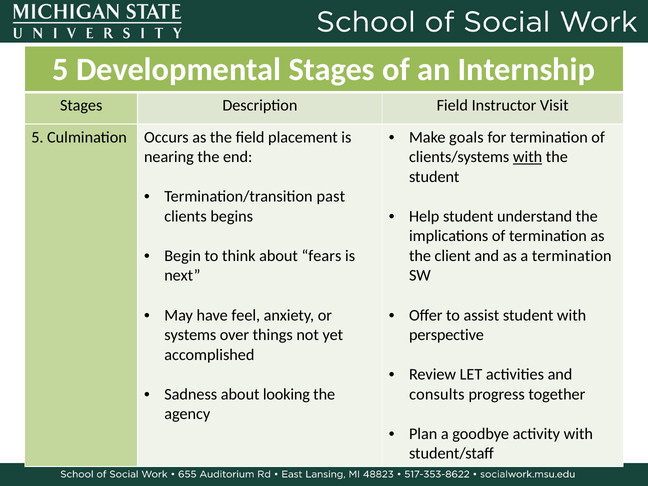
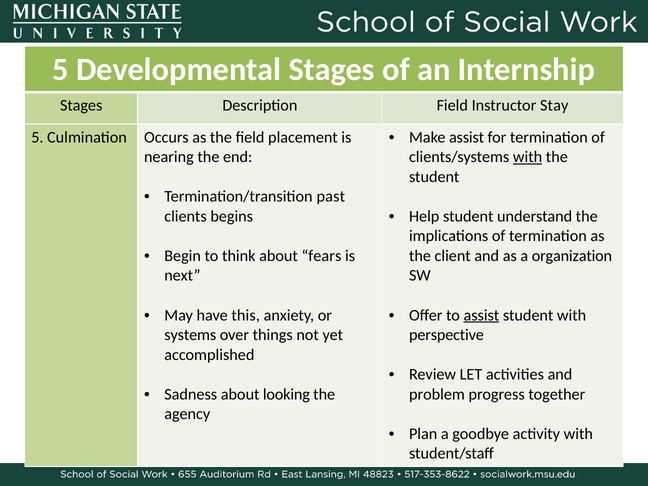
Visit: Visit -> Stay
Make goals: goals -> assist
a termination: termination -> organization
feel: feel -> this
assist at (481, 315) underline: none -> present
consults: consults -> problem
